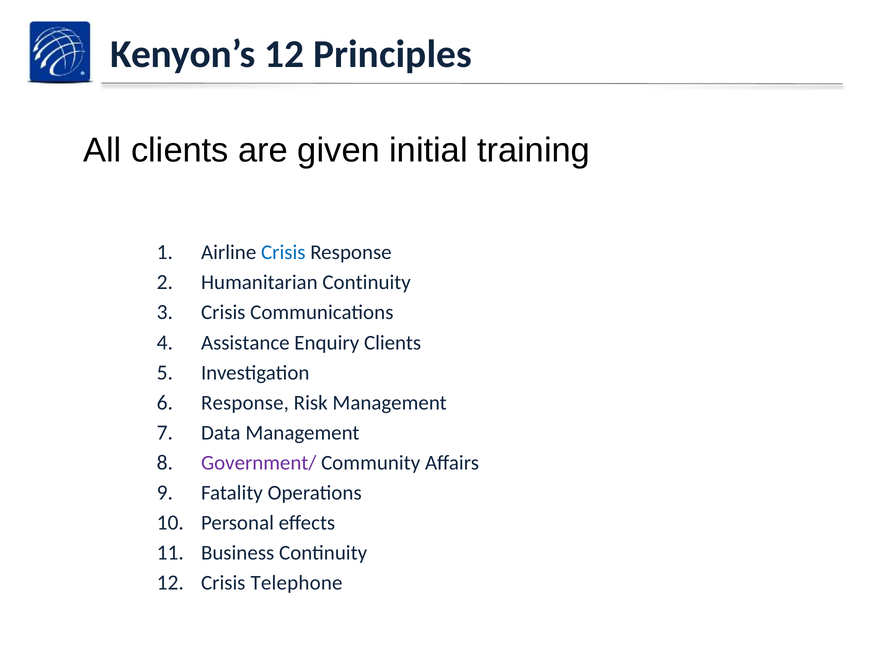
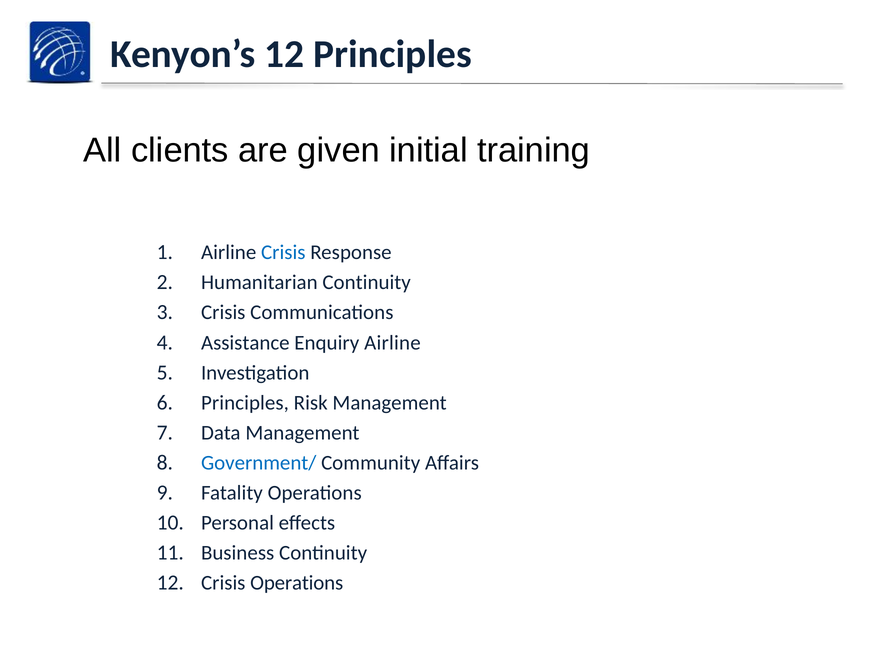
Enquiry Clients: Clients -> Airline
Response at (245, 403): Response -> Principles
Government/ colour: purple -> blue
Crisis Telephone: Telephone -> Operations
